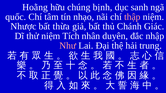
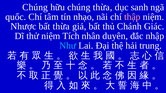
Hoằng at (35, 7): Hoằng -> Chúng
chúng bịnh: bịnh -> thừa
Như colour: pink -> light blue
